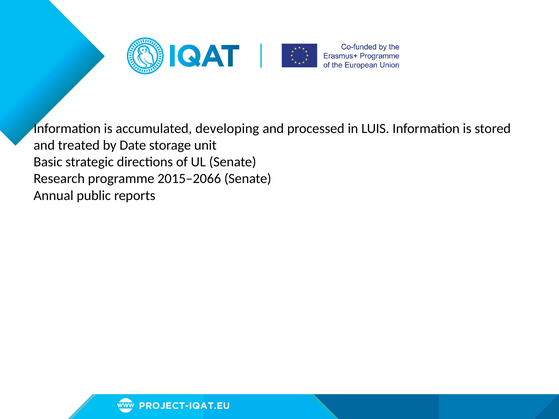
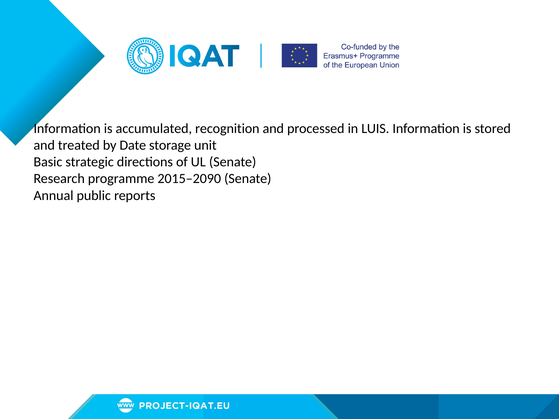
developing: developing -> recognition
2015–2066: 2015–2066 -> 2015–2090
